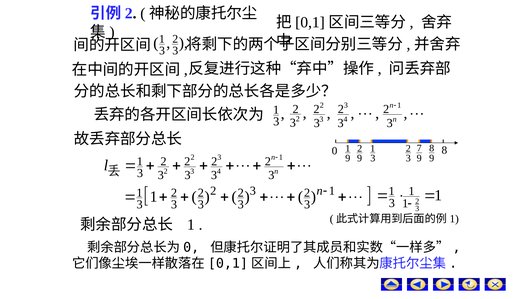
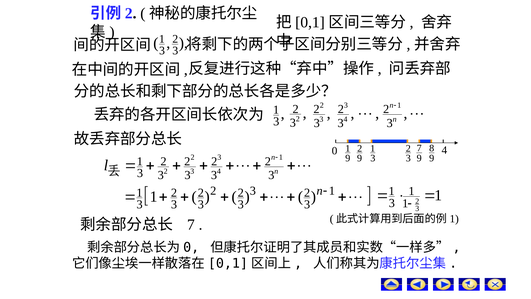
0 8: 8 -> 4
1 at (191, 224): 1 -> 7
